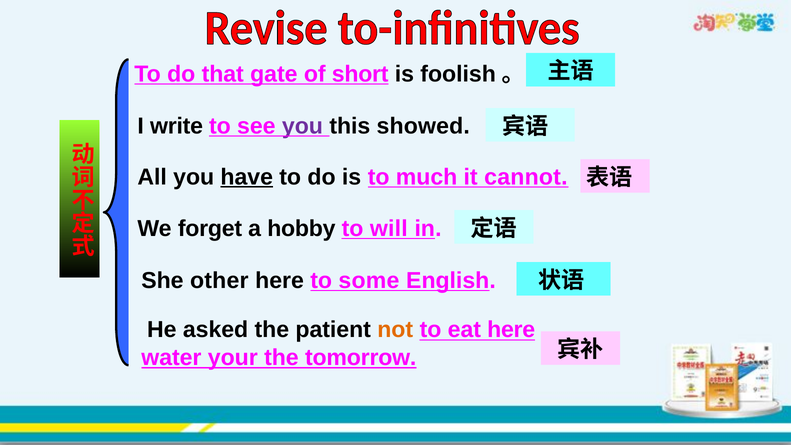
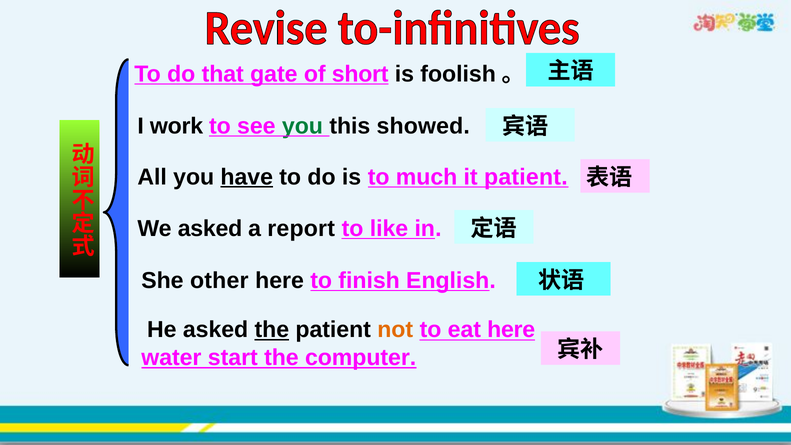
write: write -> work
you at (302, 126) colour: purple -> green
it cannot: cannot -> patient
We forget: forget -> asked
hobby: hobby -> report
will: will -> like
some: some -> finish
the at (272, 330) underline: none -> present
your: your -> start
tomorrow: tomorrow -> computer
